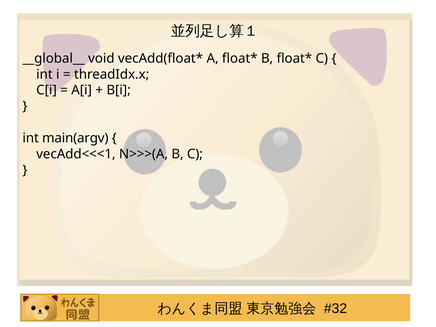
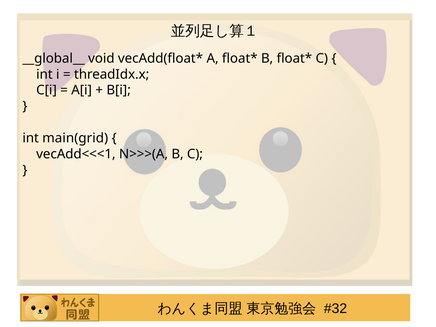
main(argv: main(argv -> main(grid
